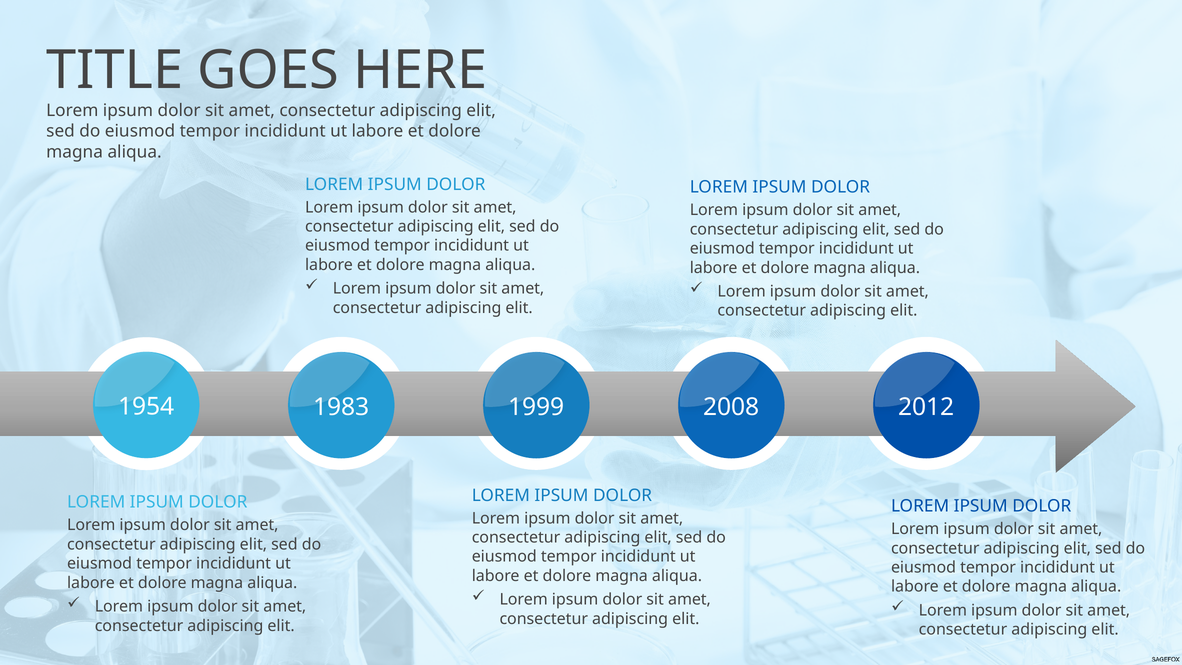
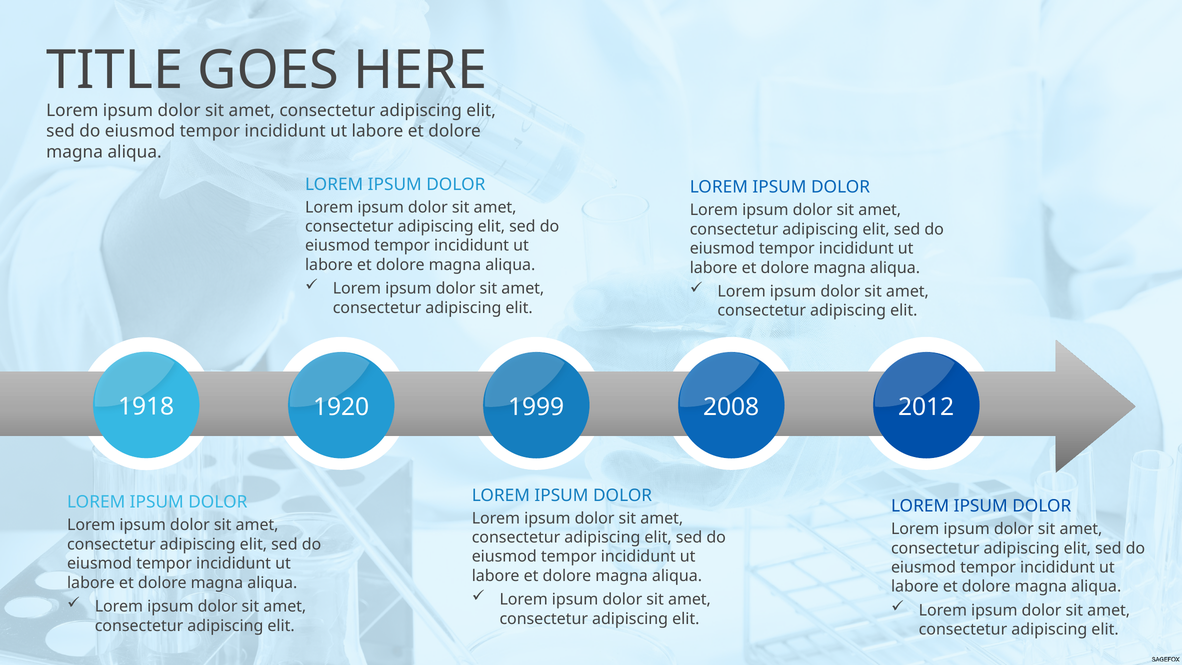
1954: 1954 -> 1918
1983: 1983 -> 1920
